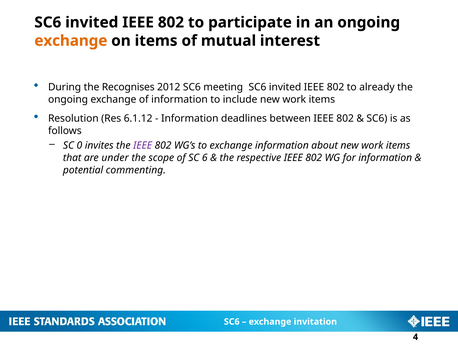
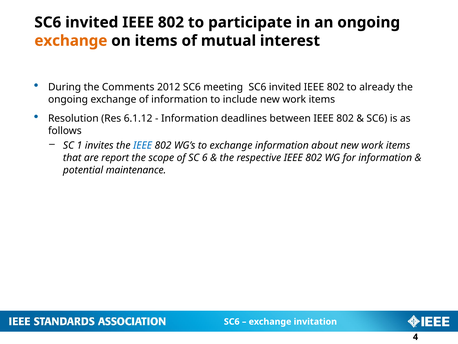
Recognises: Recognises -> Comments
0: 0 -> 1
IEEE at (143, 145) colour: purple -> blue
under: under -> report
commenting: commenting -> maintenance
